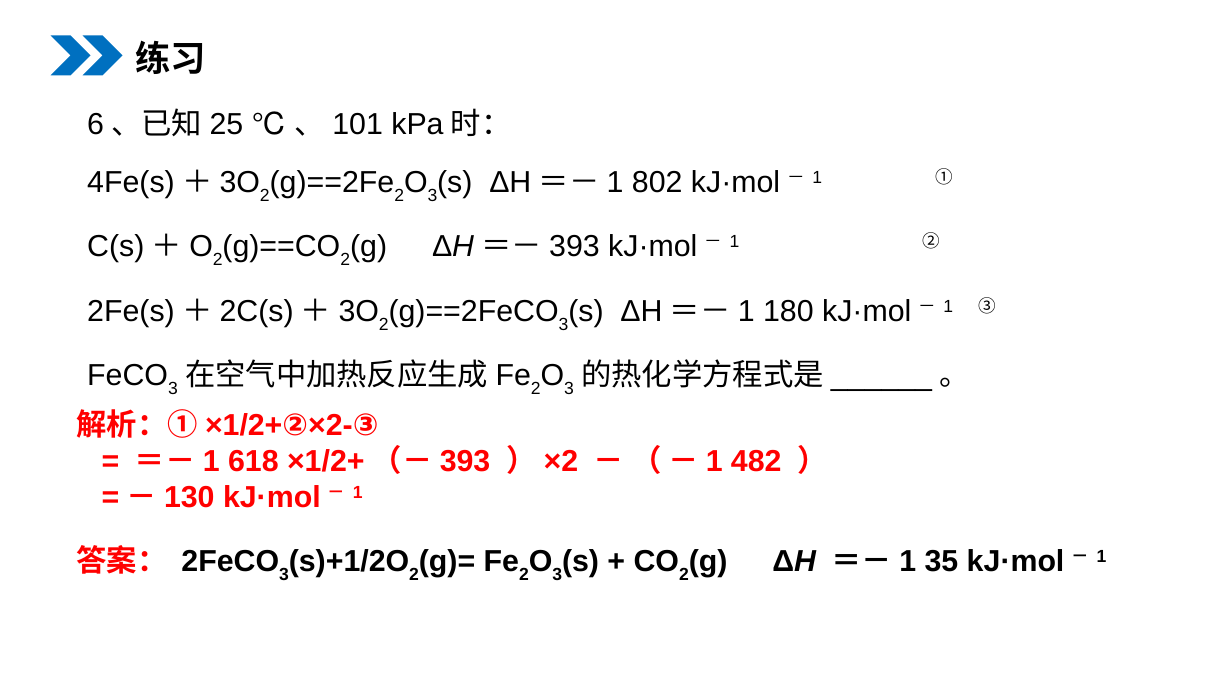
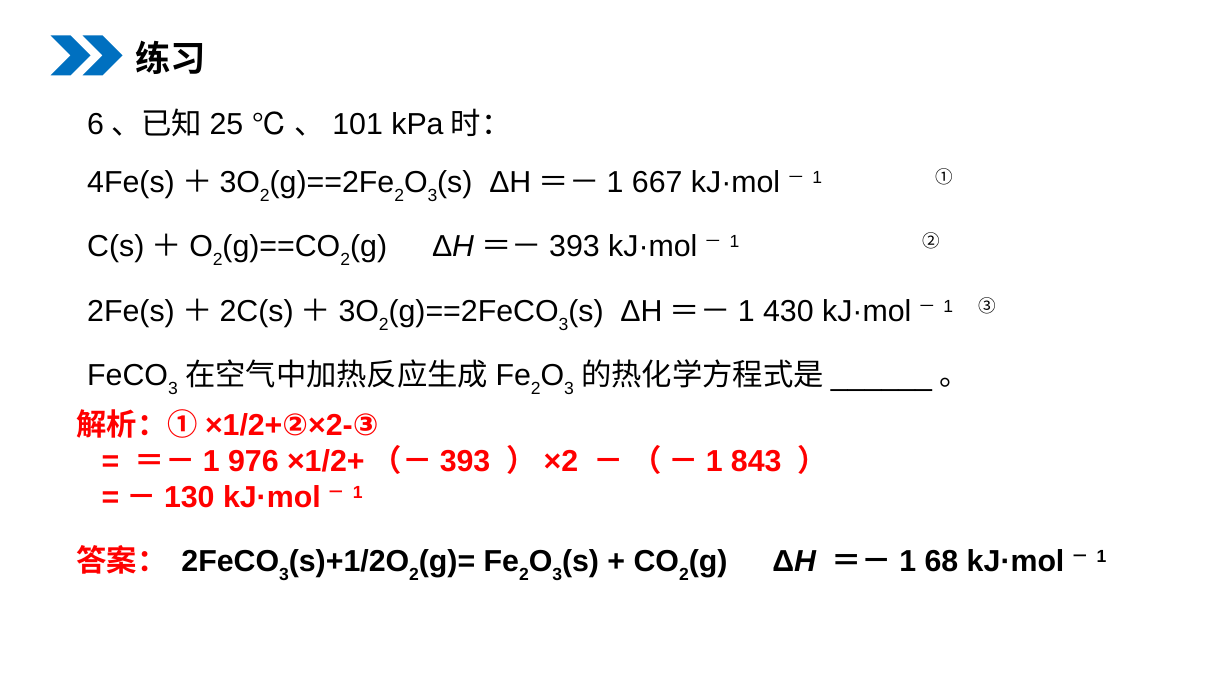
802: 802 -> 667
180: 180 -> 430
618: 618 -> 976
482: 482 -> 843
35: 35 -> 68
